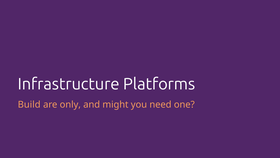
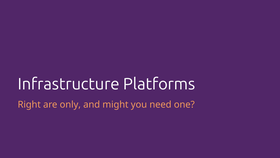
Build: Build -> Right
